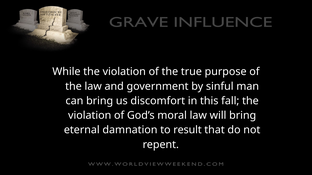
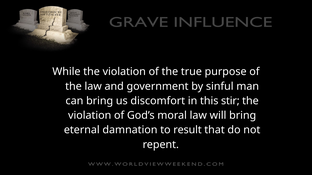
fall: fall -> stir
